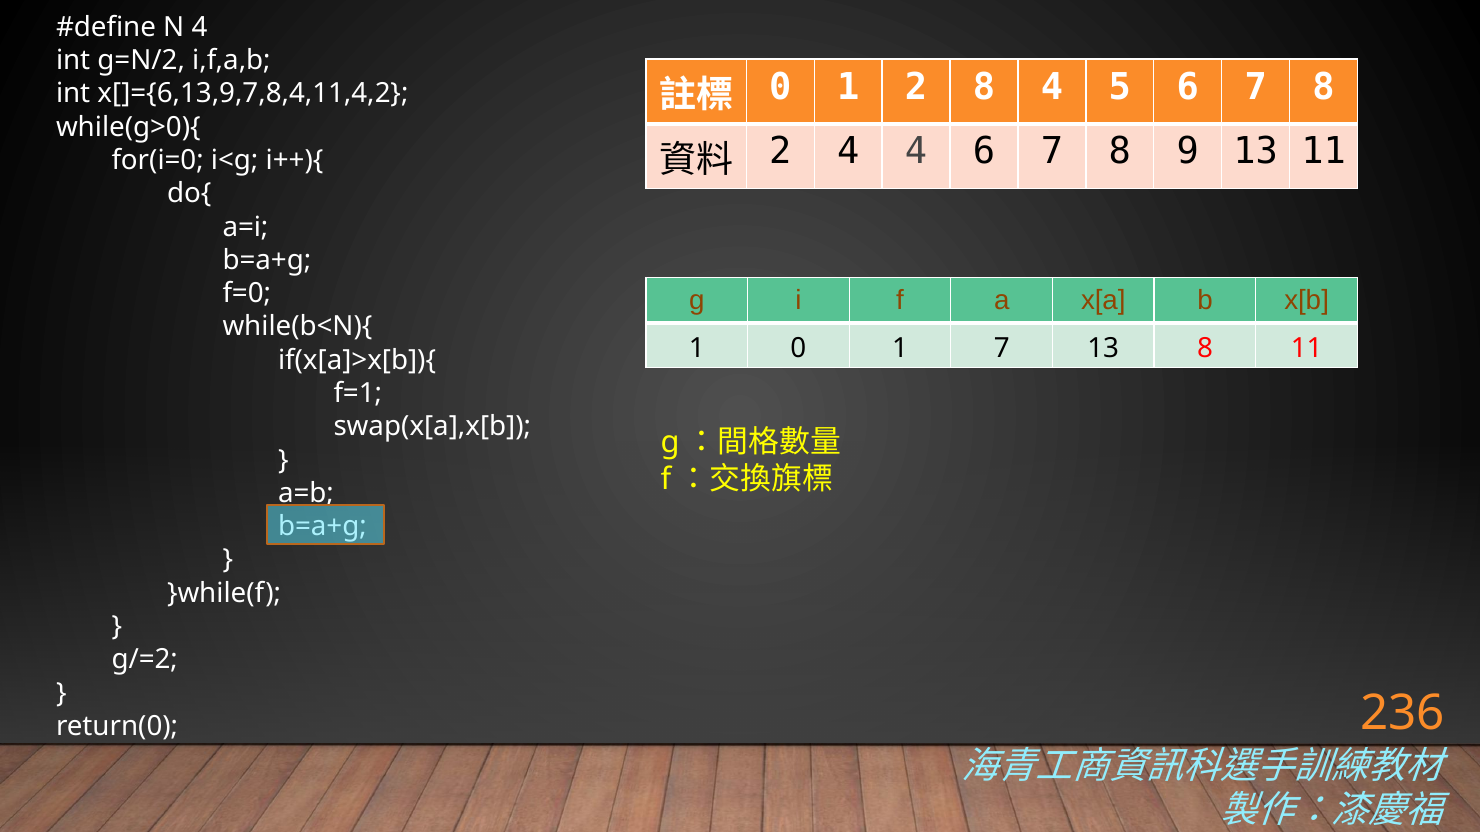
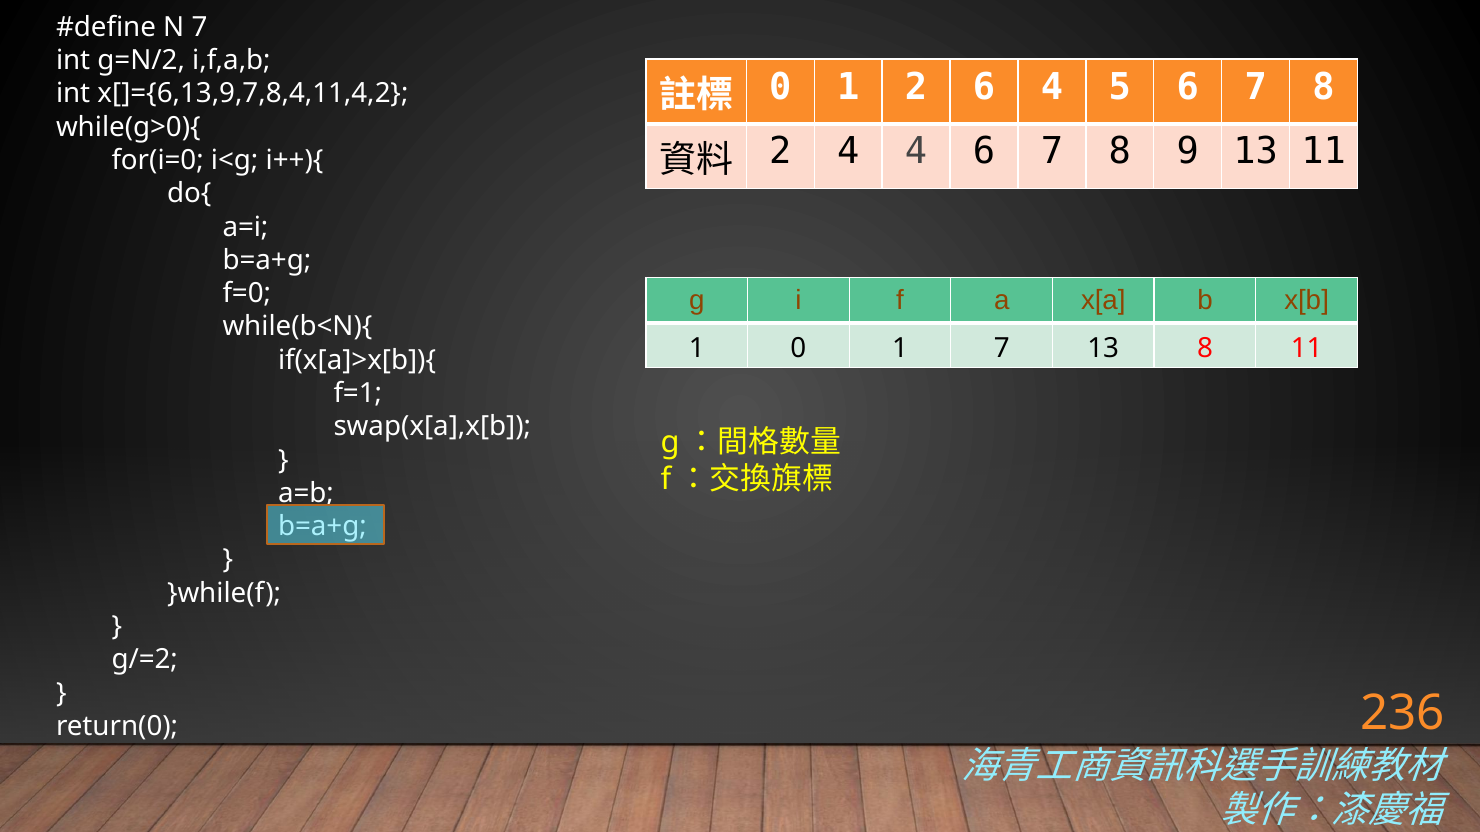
N 4: 4 -> 7
2 8: 8 -> 6
